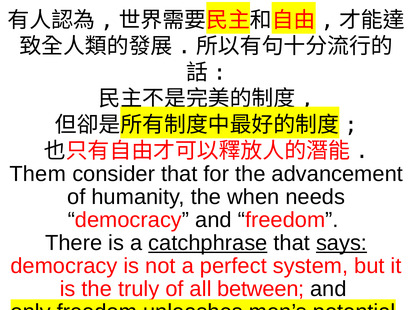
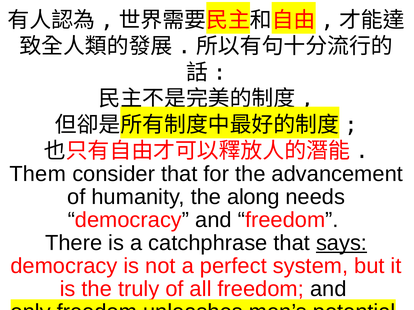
when: when -> along
catchphrase underline: present -> none
all between: between -> freedom
